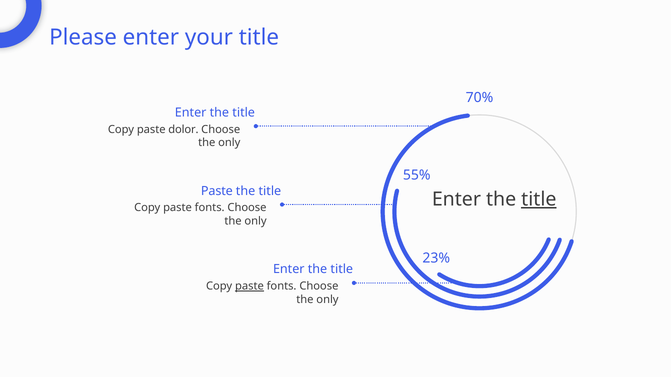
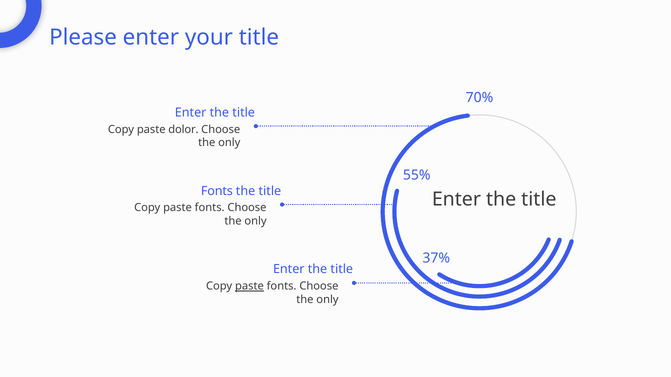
Paste at (217, 191): Paste -> Fonts
title at (539, 200) underline: present -> none
23%: 23% -> 37%
